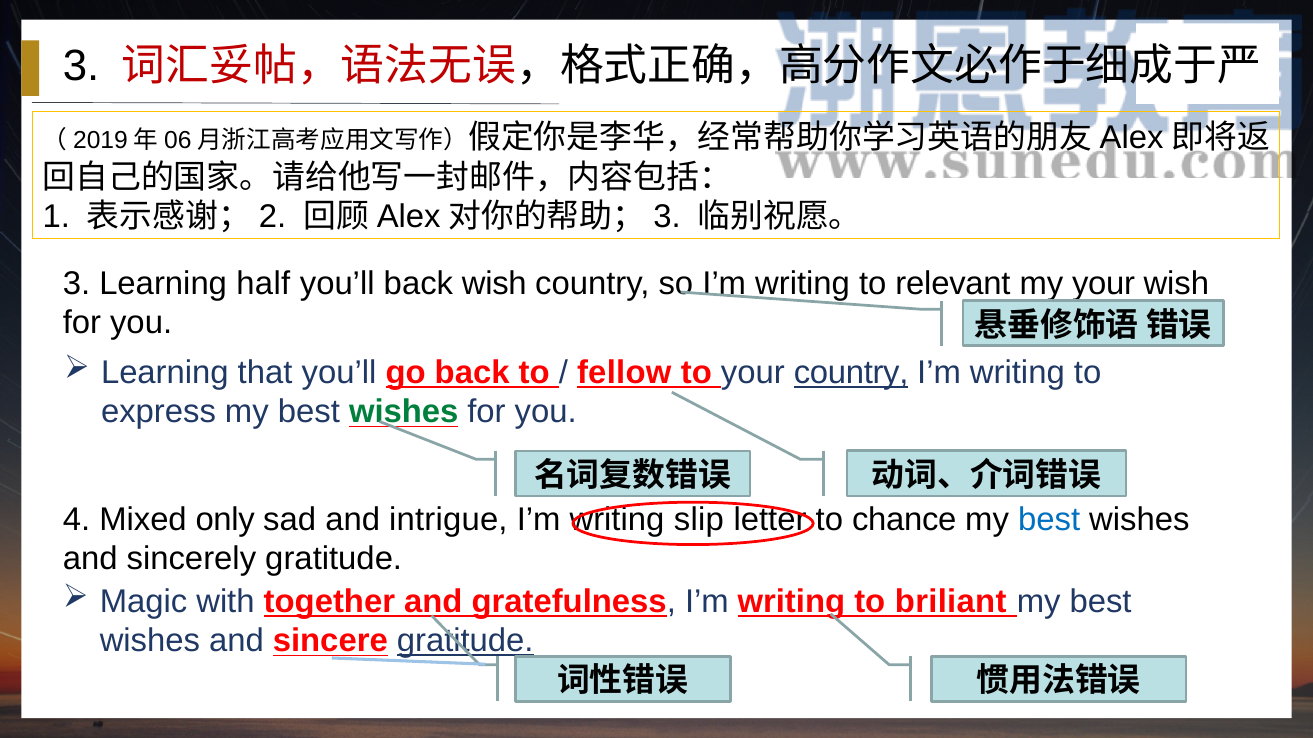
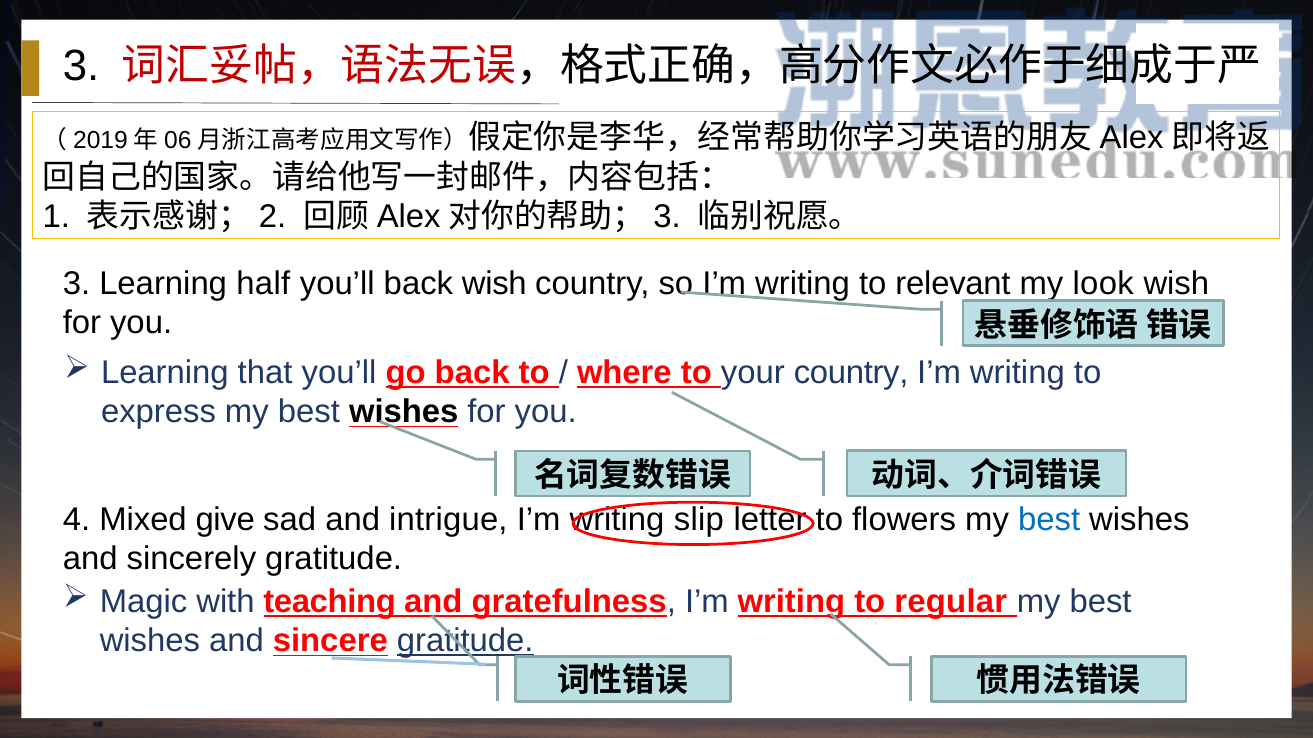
my your: your -> look
fellow: fellow -> where
country at (851, 373) underline: present -> none
wishes at (404, 412) colour: green -> black
only: only -> give
chance: chance -> flowers
together: together -> teaching
briliant: briliant -> regular
